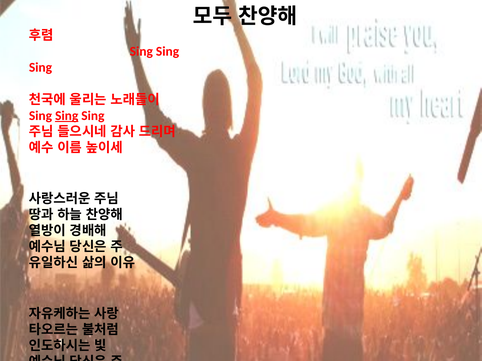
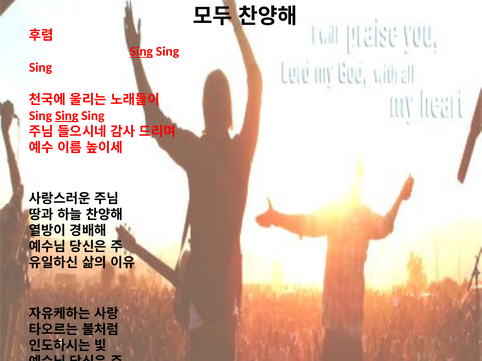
Sing at (141, 52) underline: none -> present
